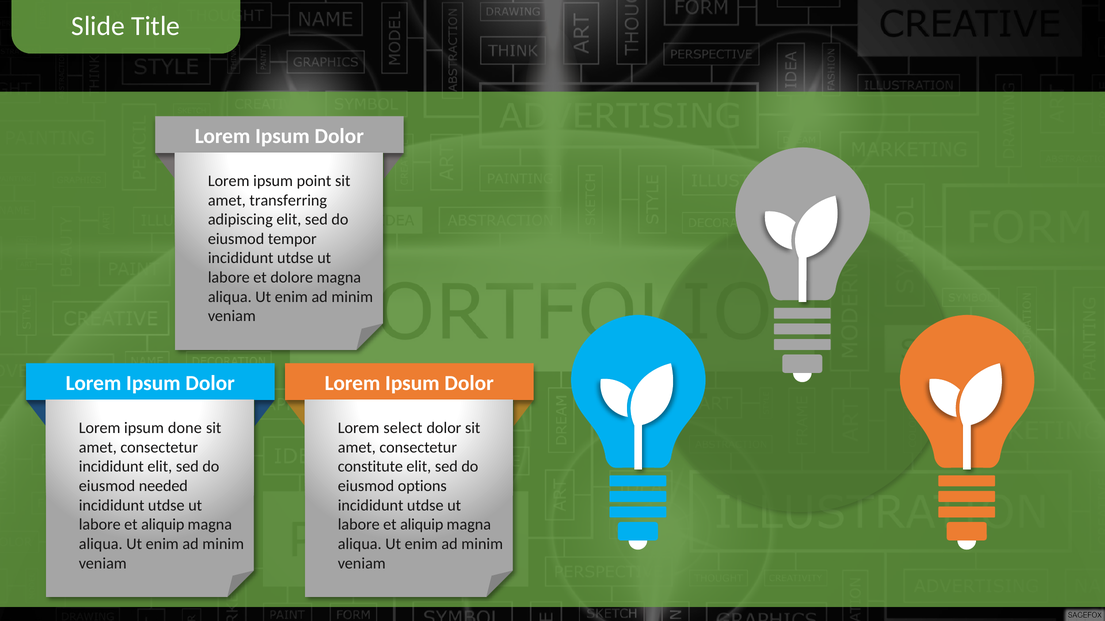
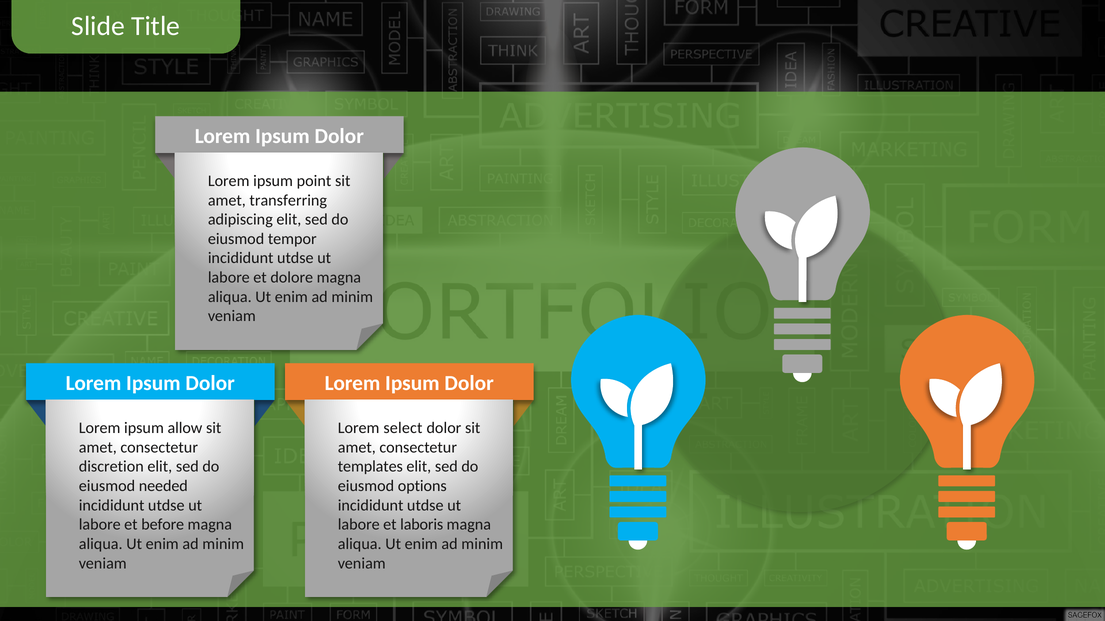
done: done -> allow
incididunt at (111, 467): incididunt -> discretion
constitute: constitute -> templates
aliquip at (163, 525): aliquip -> before
aliquip at (422, 525): aliquip -> laboris
